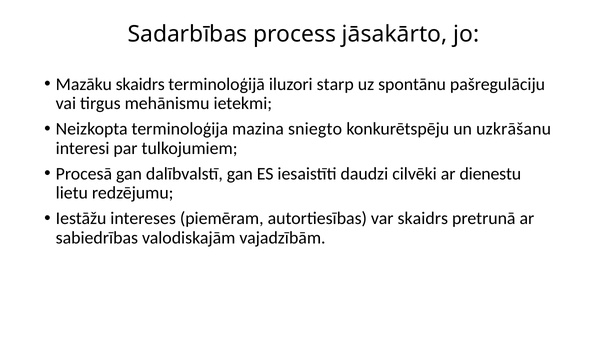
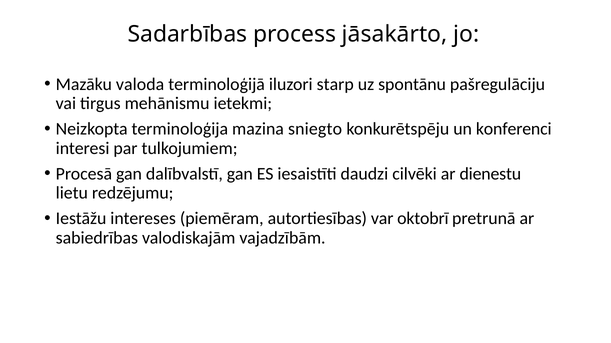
Mazāku skaidrs: skaidrs -> valoda
uzkrāšanu: uzkrāšanu -> konferenci
var skaidrs: skaidrs -> oktobrī
